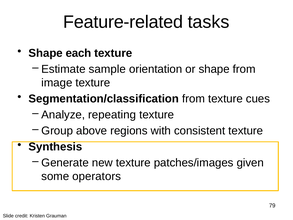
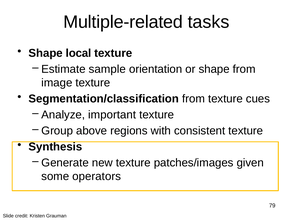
Feature-related: Feature-related -> Multiple-related
each: each -> local
repeating: repeating -> important
